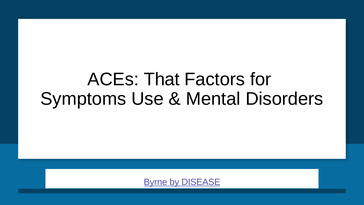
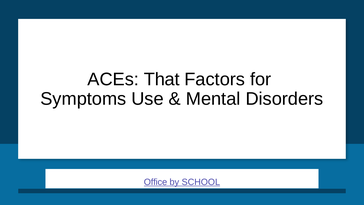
Byrne: Byrne -> Office
DISEASE: DISEASE -> SCHOOL
